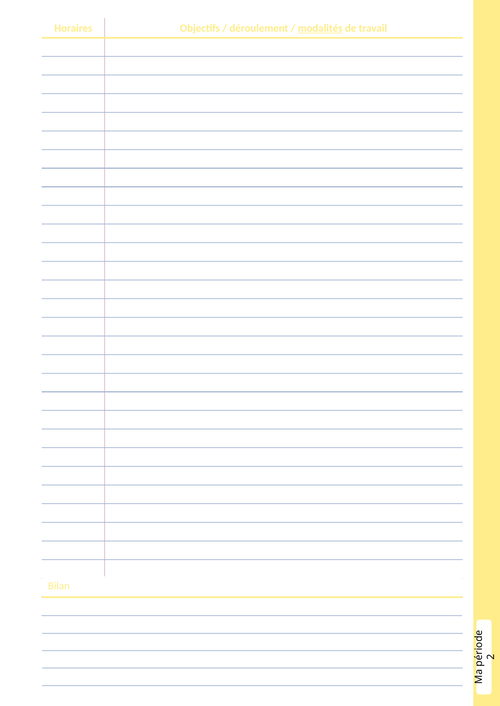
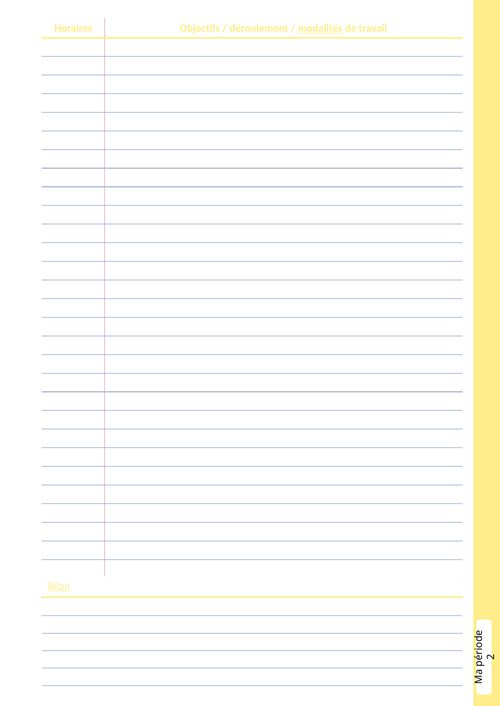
Bilan underline: none -> present
